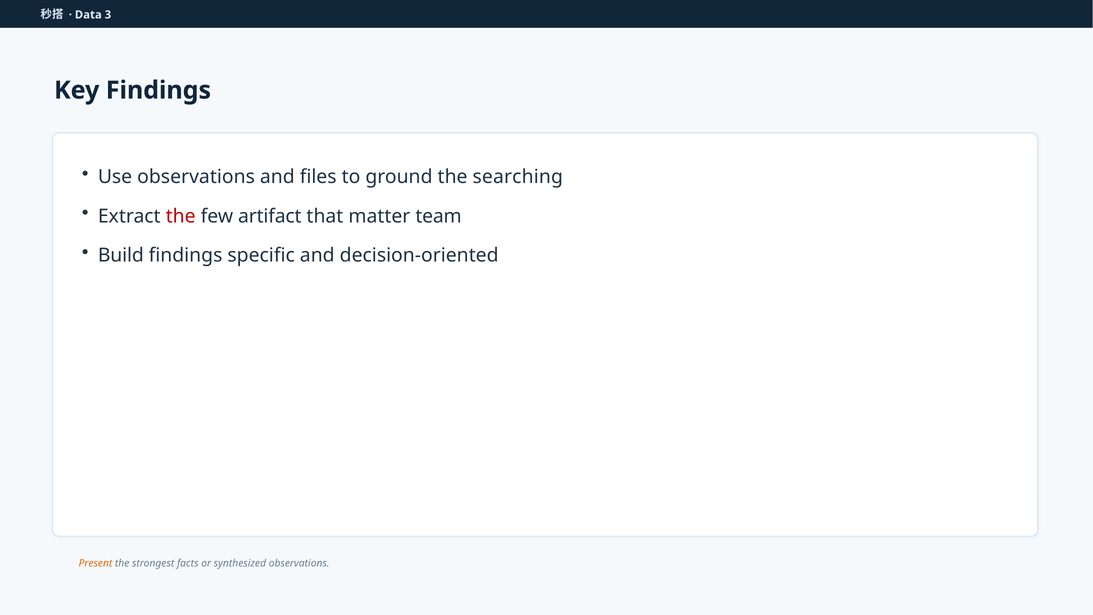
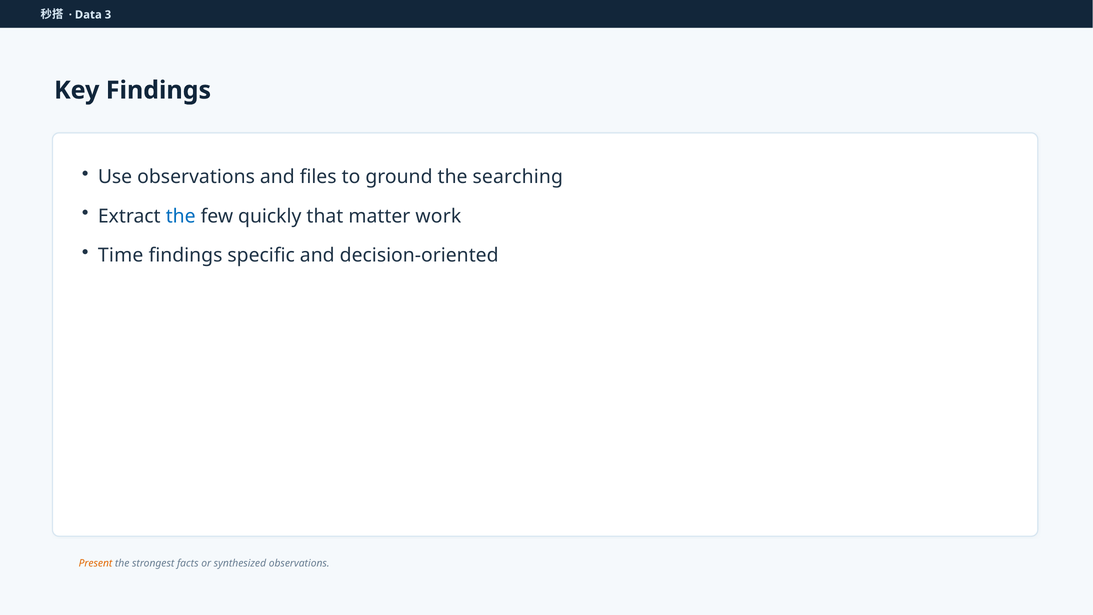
the at (181, 216) colour: red -> blue
artifact: artifact -> quickly
team: team -> work
Build: Build -> Time
